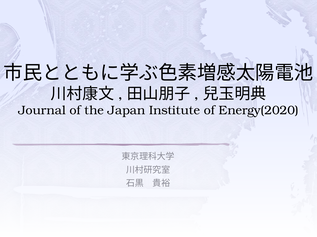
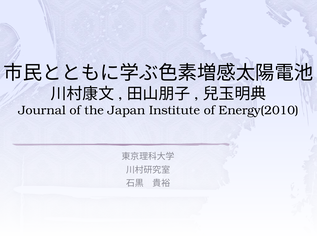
Energy(2020: Energy(2020 -> Energy(2010
